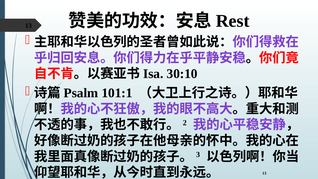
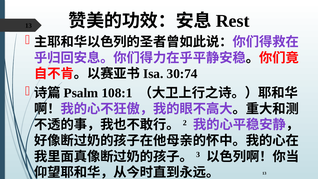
30:10: 30:10 -> 30:74
101:1: 101:1 -> 108:1
